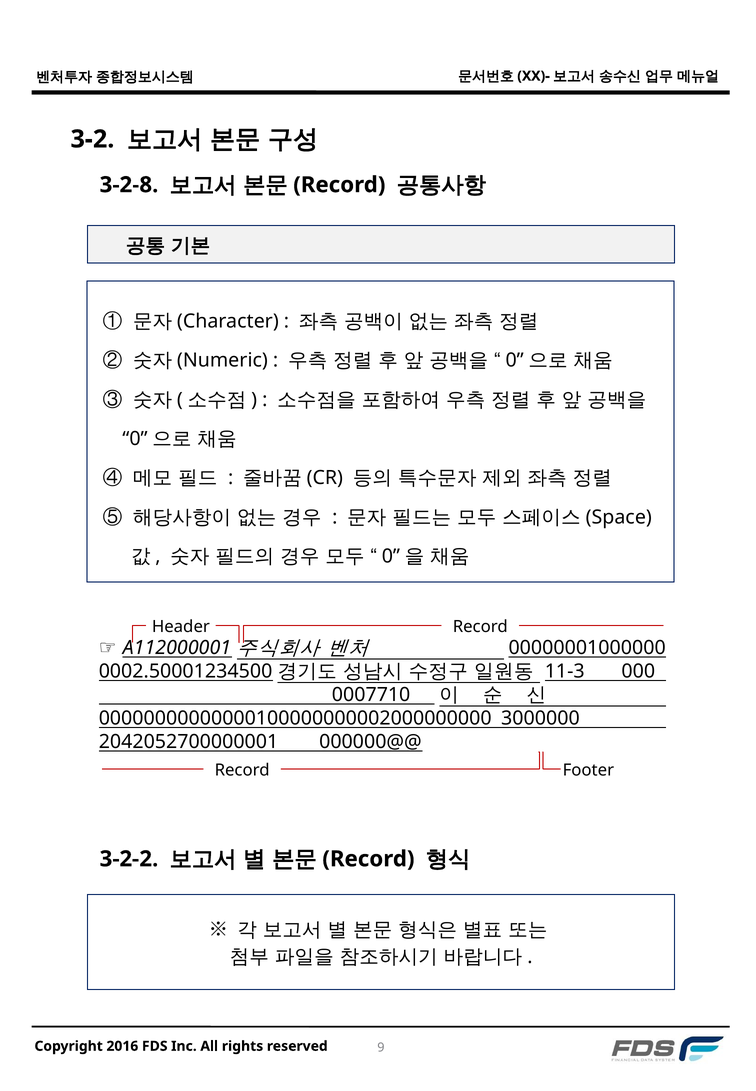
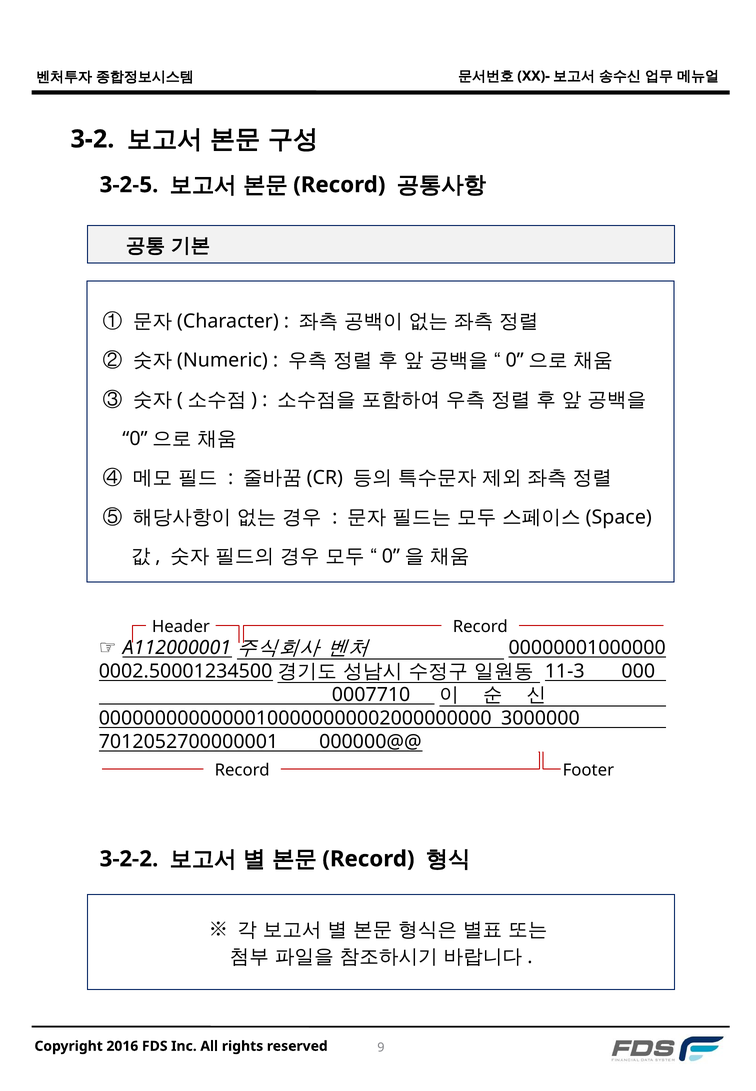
3-2-8: 3-2-8 -> 3-2-5
2042052700000001: 2042052700000001 -> 7012052700000001
